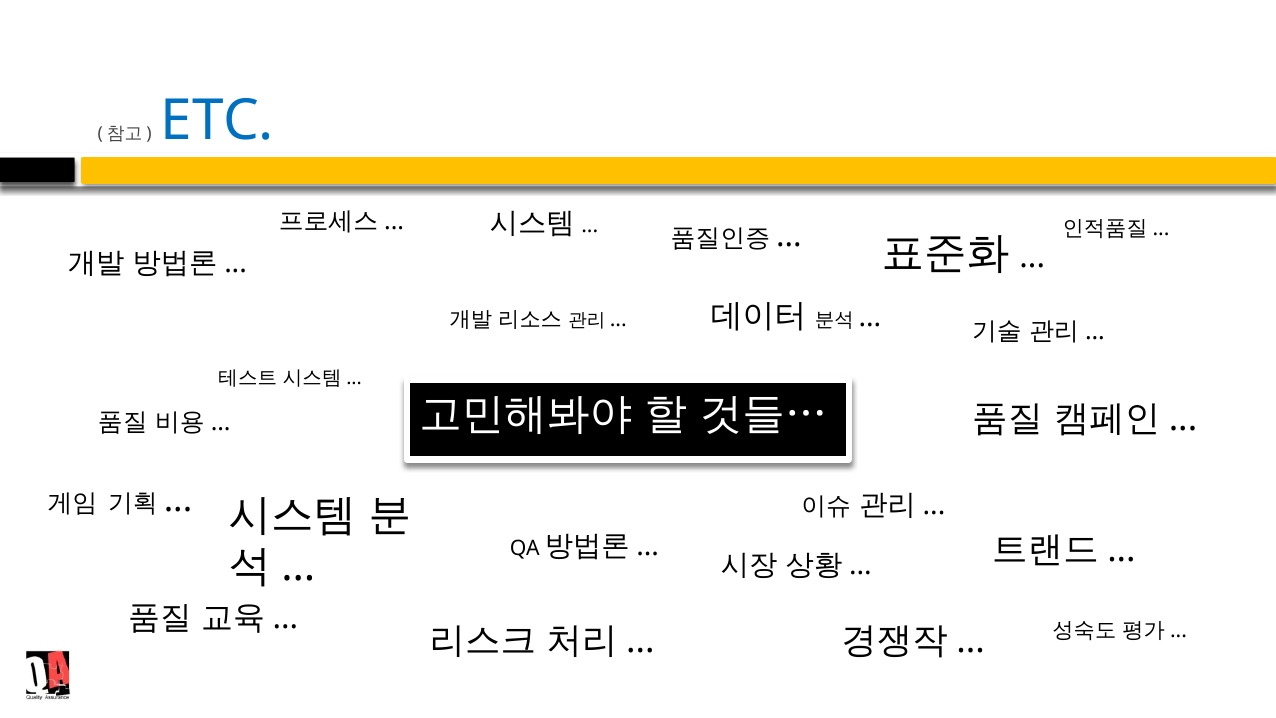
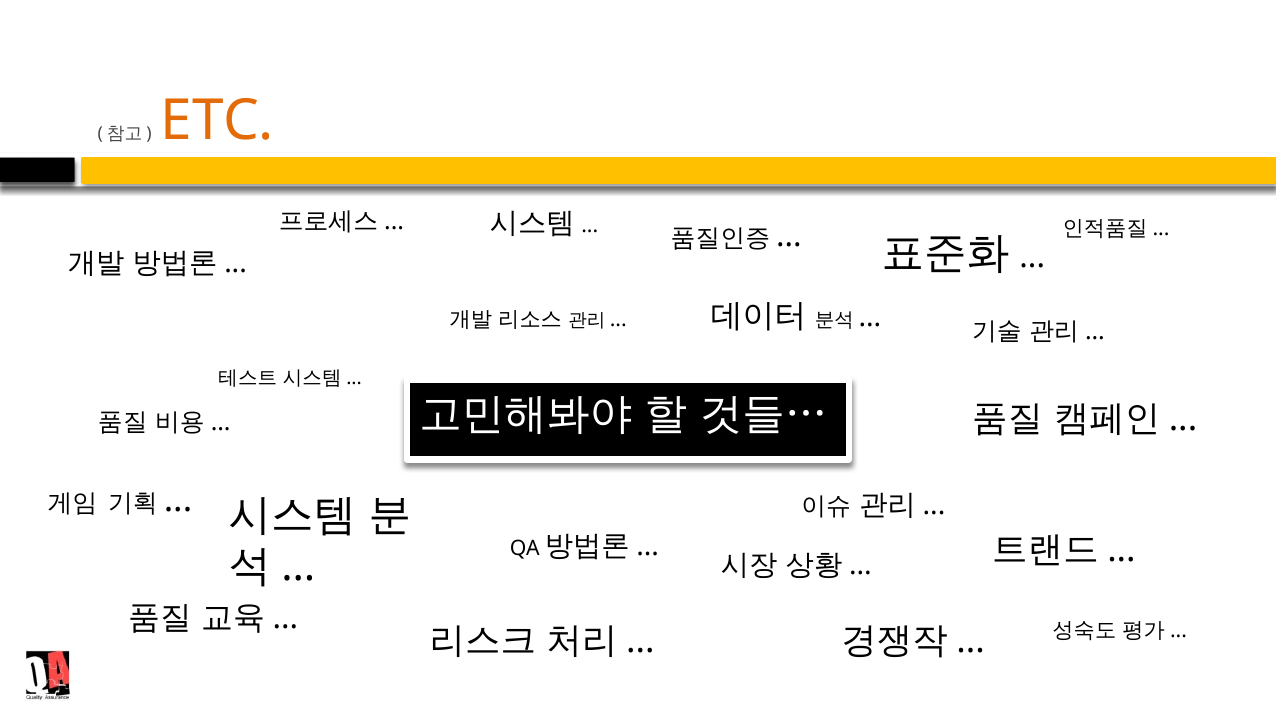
ETC colour: blue -> orange
